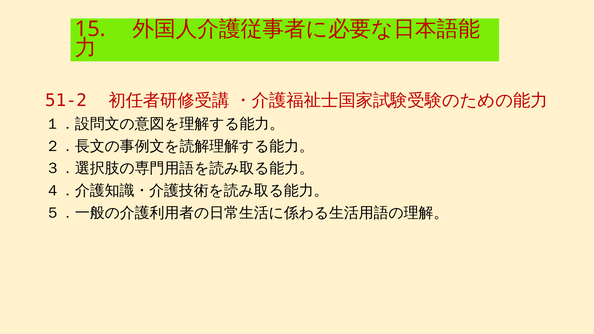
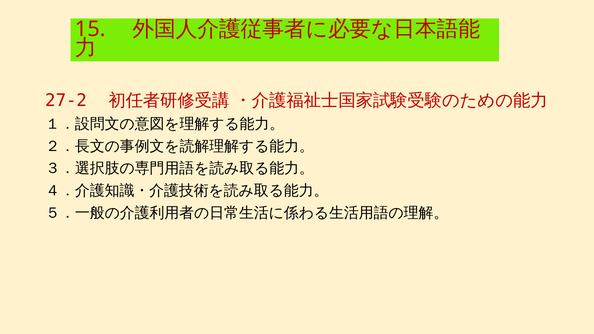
51-2: 51-2 -> 27-2
